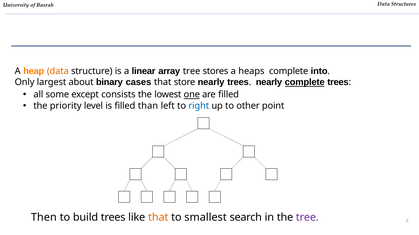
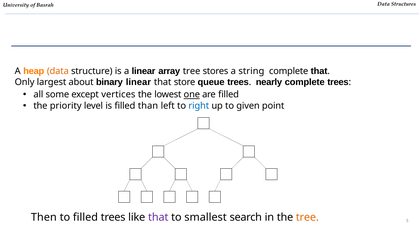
heaps: heaps -> string
complete into: into -> that
binary cases: cases -> linear
store nearly: nearly -> queue
complete at (305, 83) underline: present -> none
consists: consists -> vertices
other: other -> given
to build: build -> filled
that at (158, 218) colour: orange -> purple
tree at (307, 218) colour: purple -> orange
